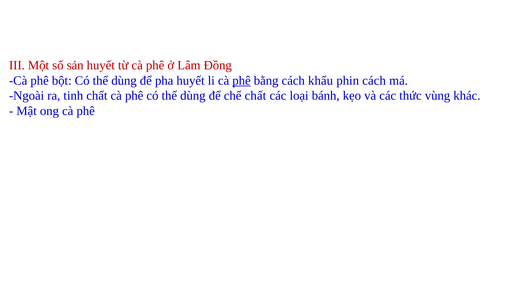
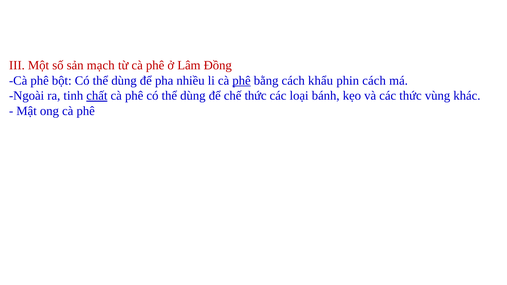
sản huyết: huyết -> mạch
pha huyết: huyết -> nhiều
chất at (97, 96) underline: none -> present
chế chất: chất -> thức
